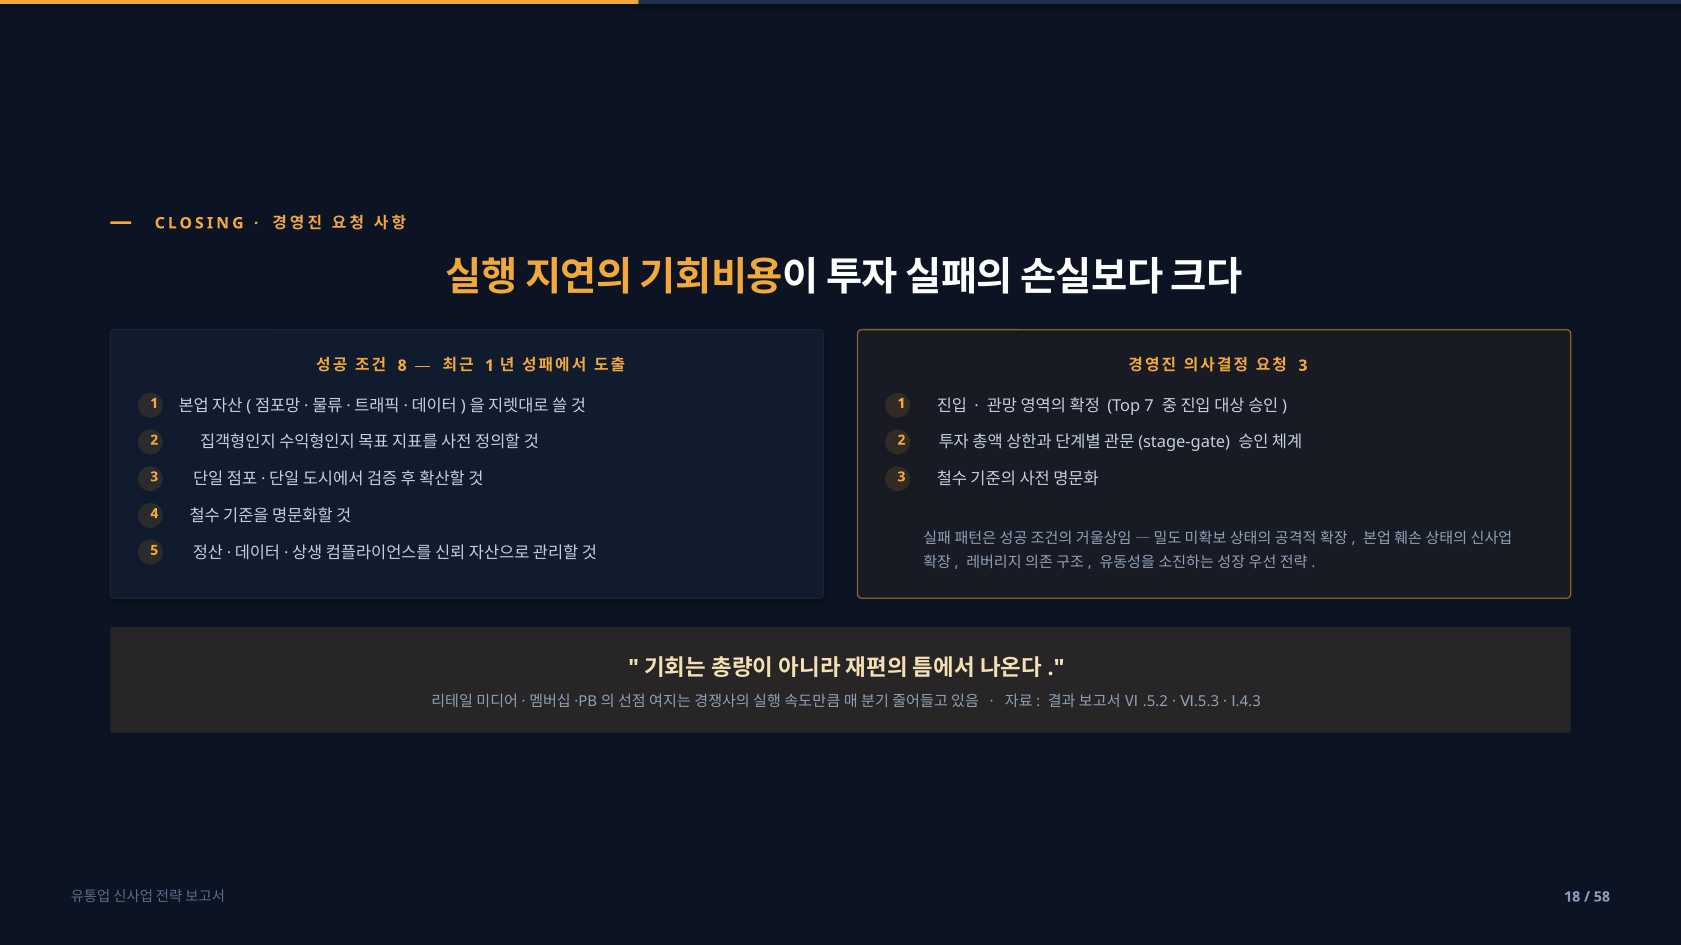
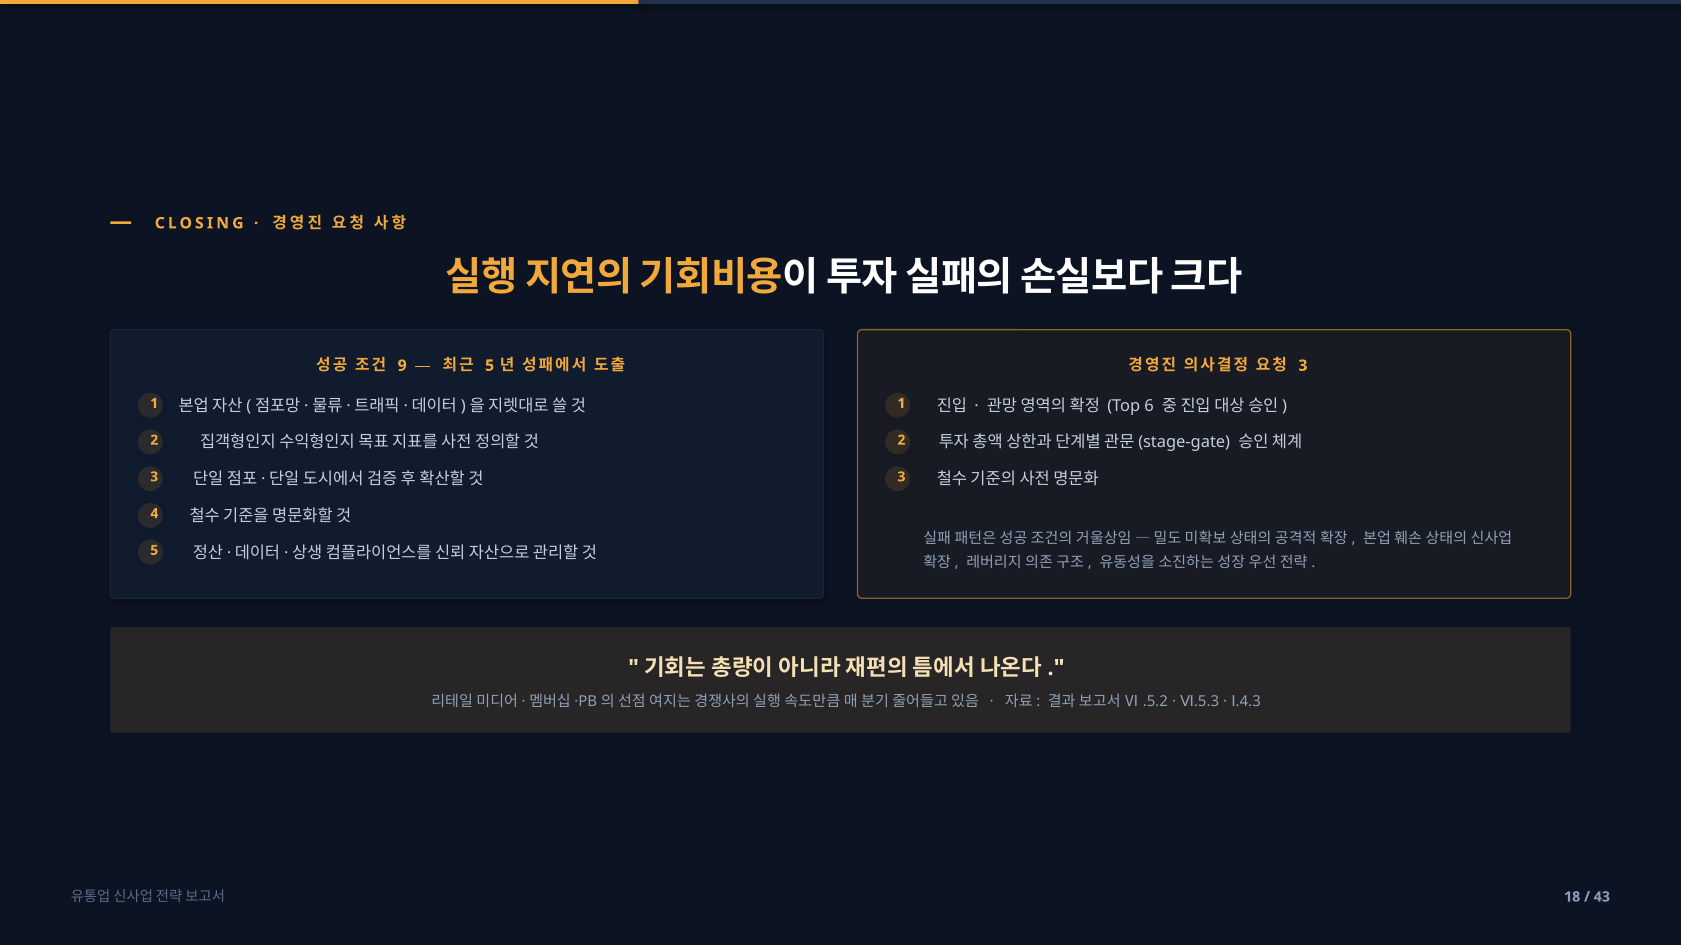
8: 8 -> 9
1 at (490, 366): 1 -> 5
7: 7 -> 6
58: 58 -> 43
